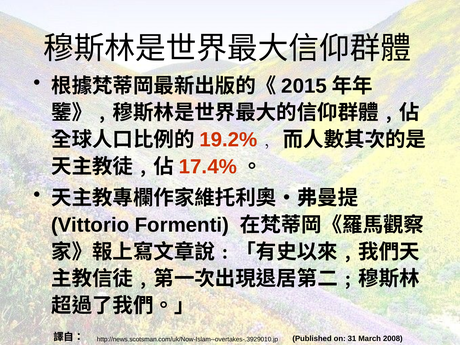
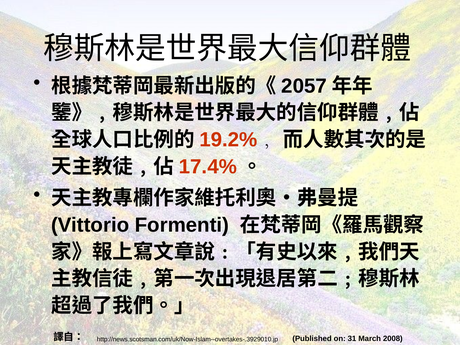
2015: 2015 -> 2057
